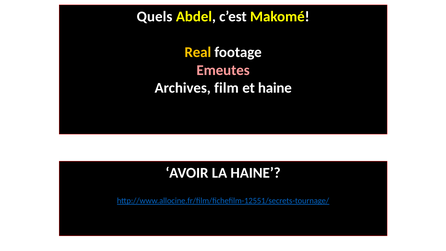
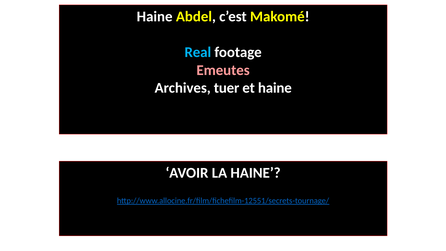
Quels at (155, 17): Quels -> Haine
Real colour: yellow -> light blue
film: film -> tuer
